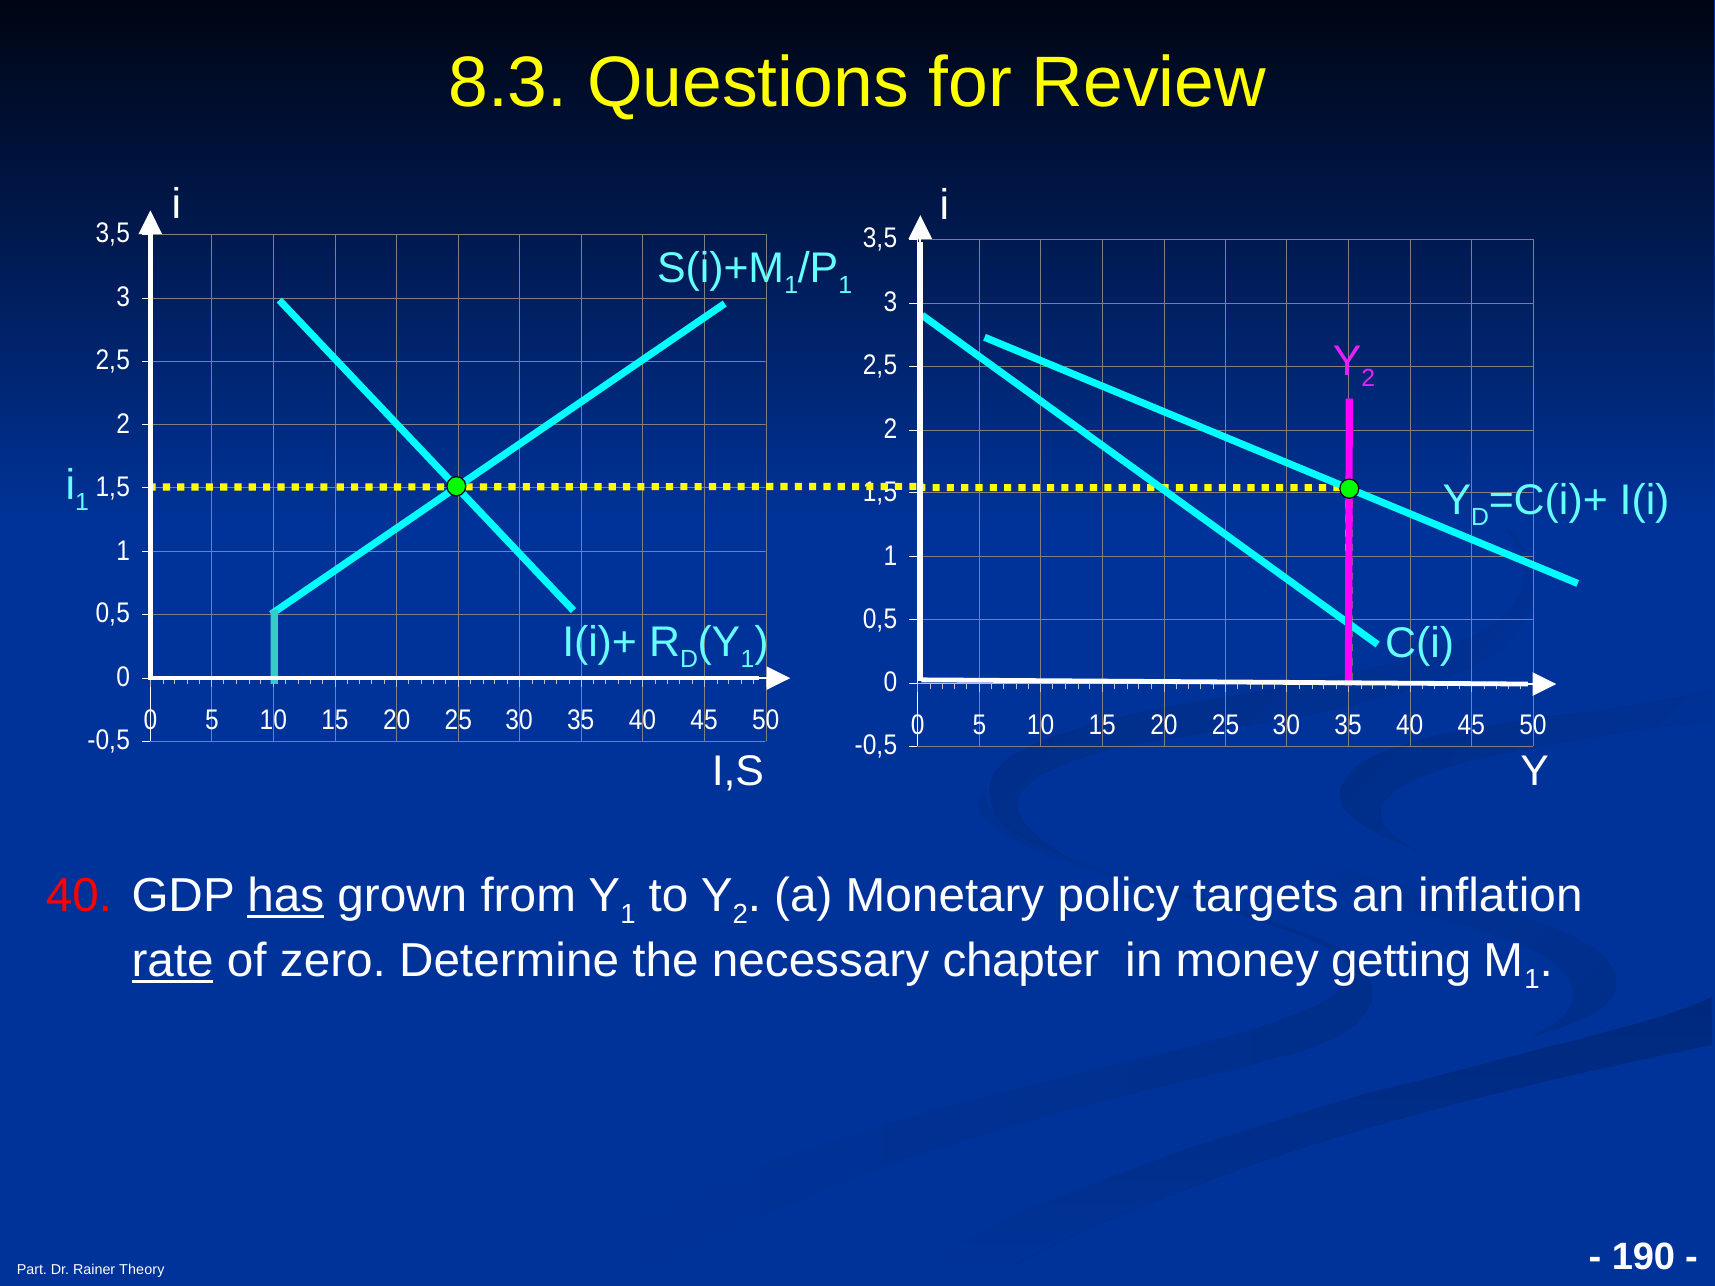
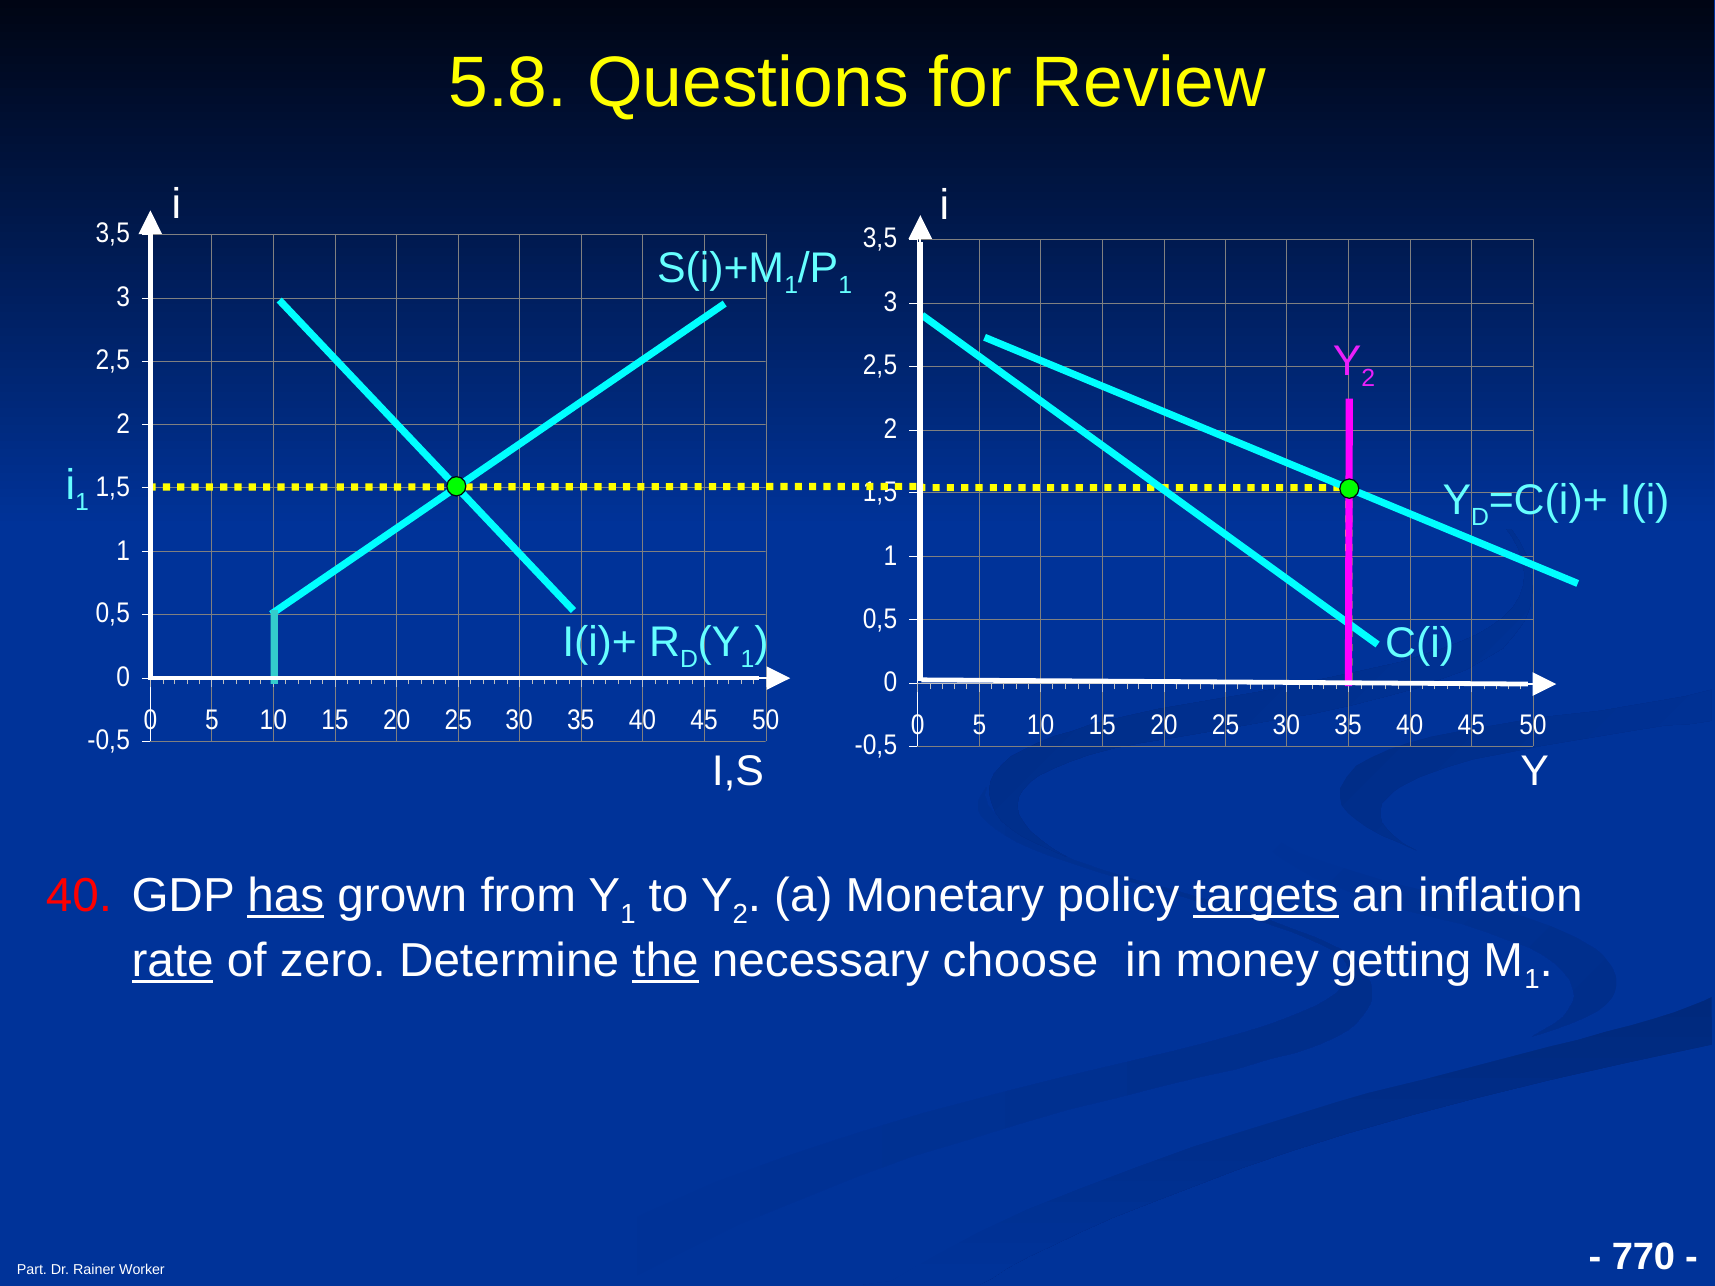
8.3: 8.3 -> 5.8
targets underline: none -> present
the underline: none -> present
chapter: chapter -> choose
190: 190 -> 770
Theory: Theory -> Worker
